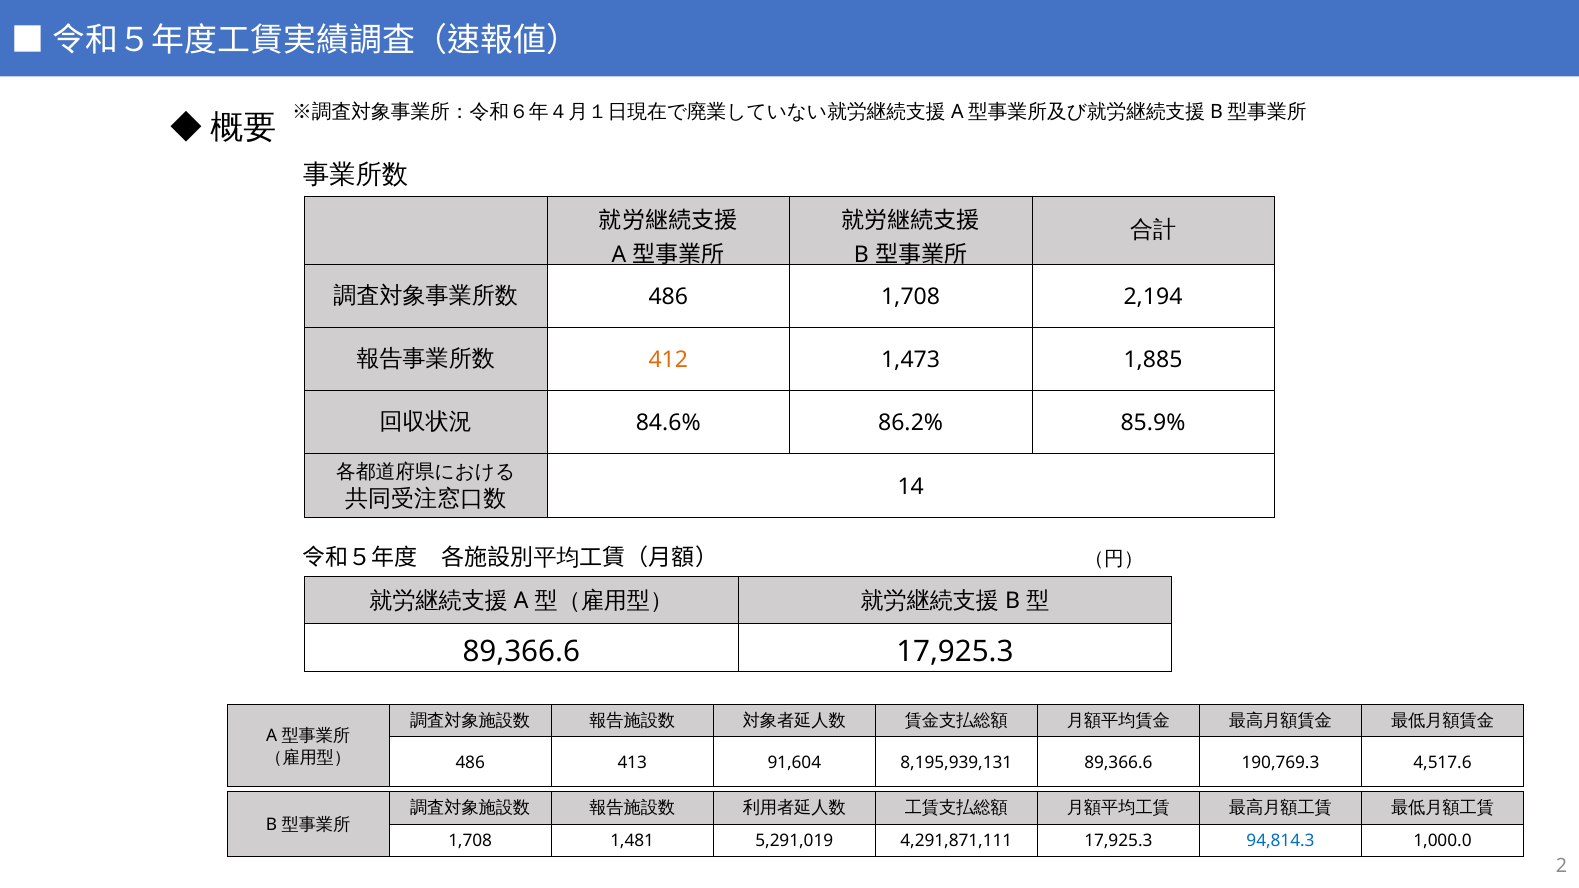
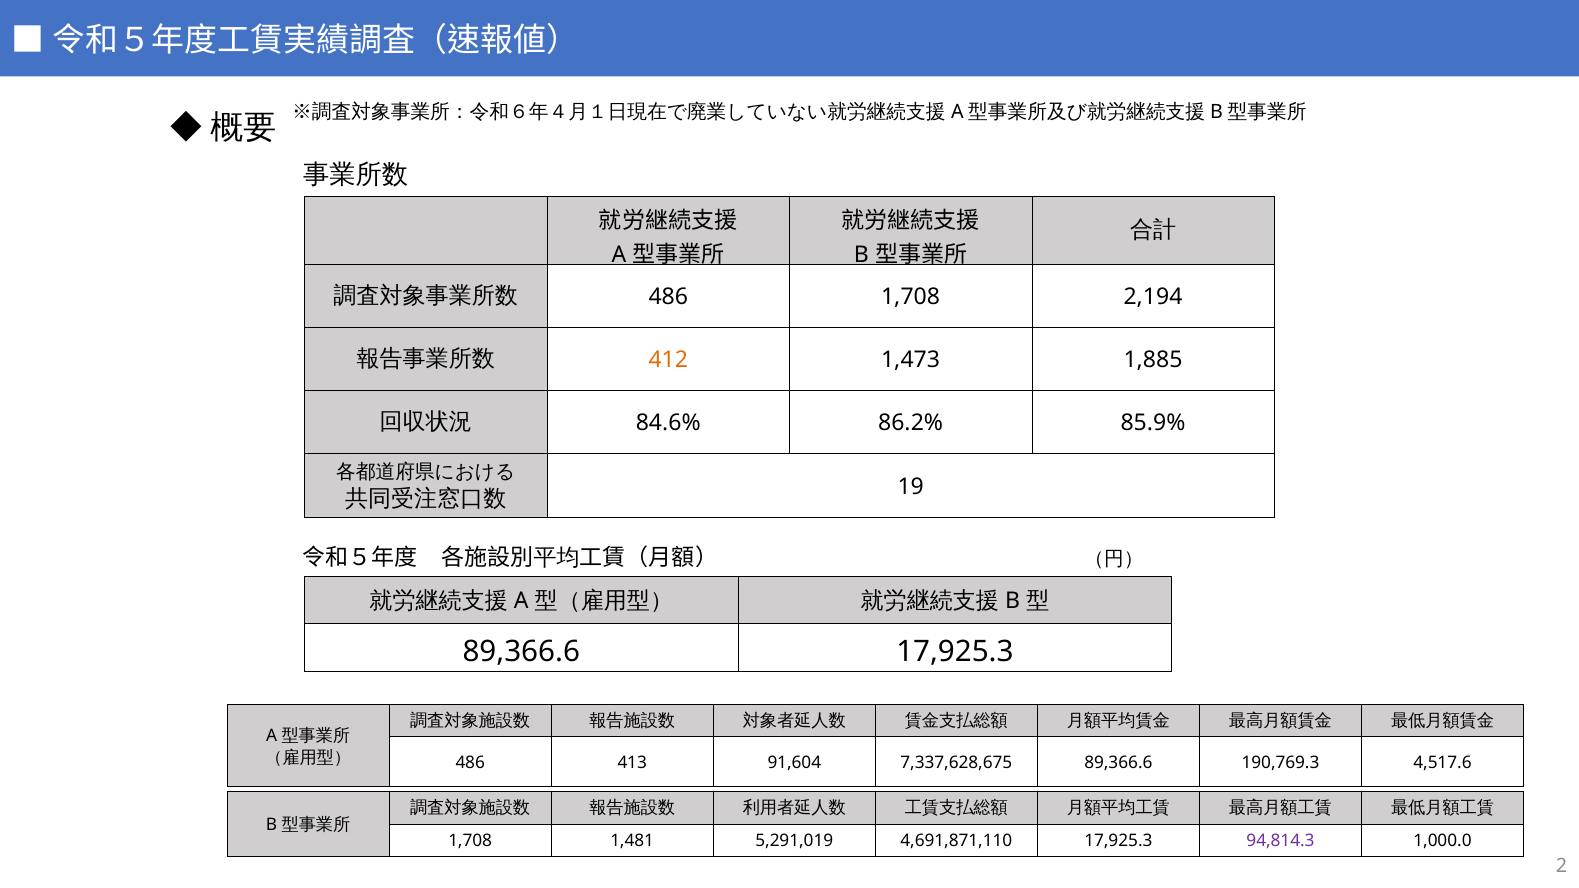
14: 14 -> 19
8,195,939,131: 8,195,939,131 -> 7,337,628,675
4,291,871,111: 4,291,871,111 -> 4,691,871,110
94,814.3 colour: blue -> purple
